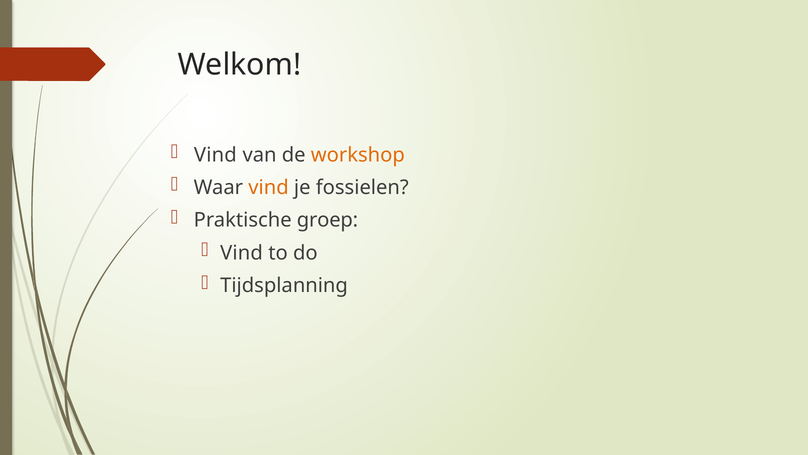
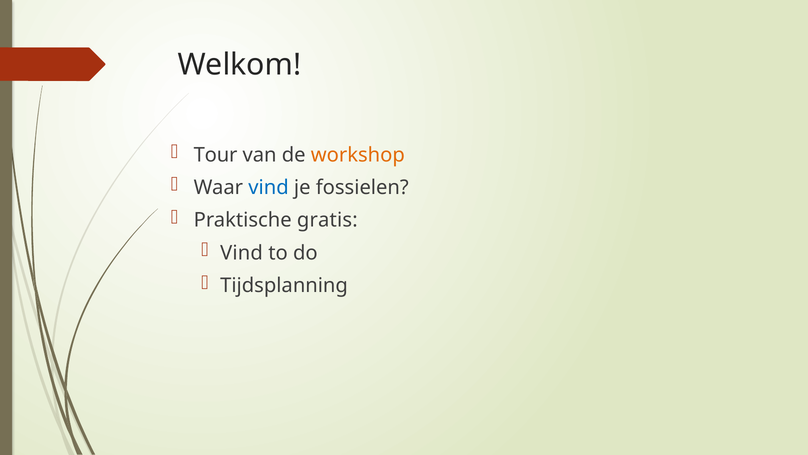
Vind at (215, 155): Vind -> Tour
vind at (269, 187) colour: orange -> blue
groep: groep -> gratis
